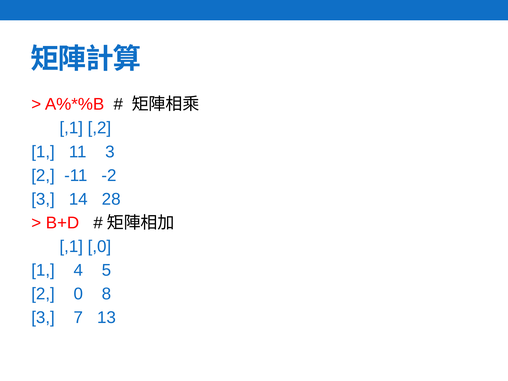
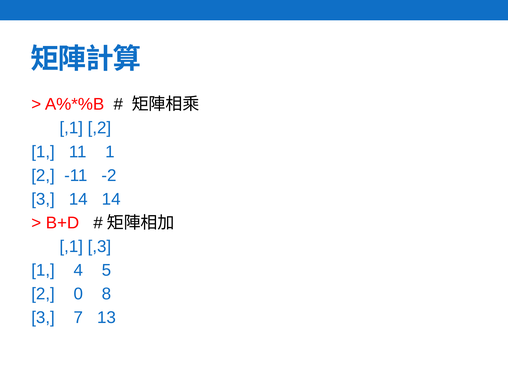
11 3: 3 -> 1
14 28: 28 -> 14
,0: ,0 -> ,3
